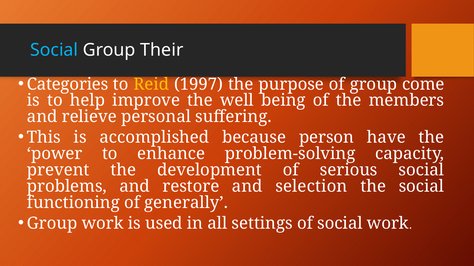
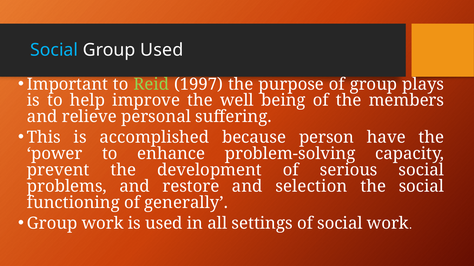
Group Their: Their -> Used
Categories: Categories -> Important
Reid colour: yellow -> light green
come: come -> plays
